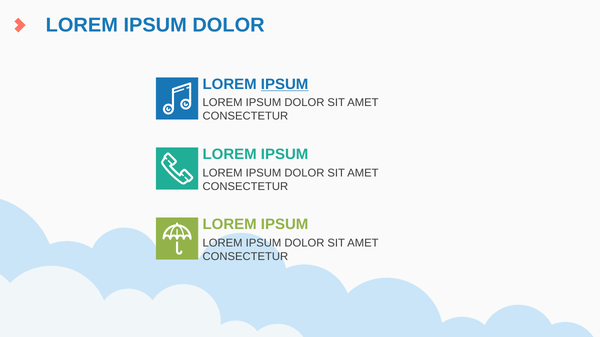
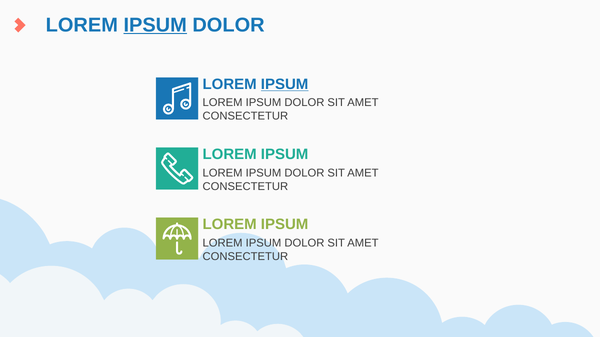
IPSUM at (155, 25) underline: none -> present
